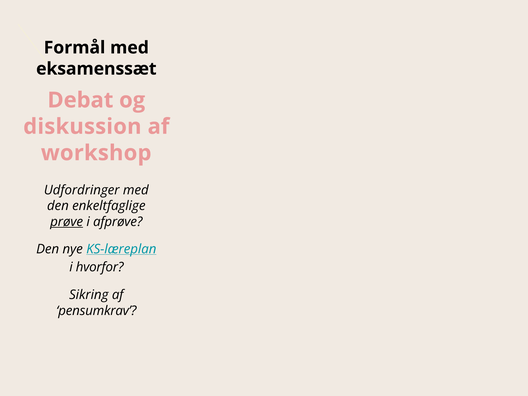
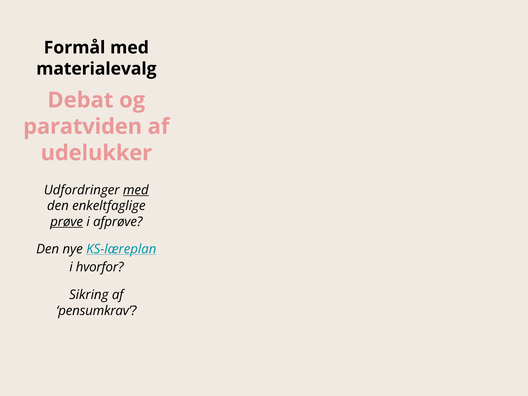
eksamenssæt: eksamenssæt -> materialevalg
diskussion: diskussion -> paratviden
workshop: workshop -> udelukker
med at (136, 190) underline: none -> present
